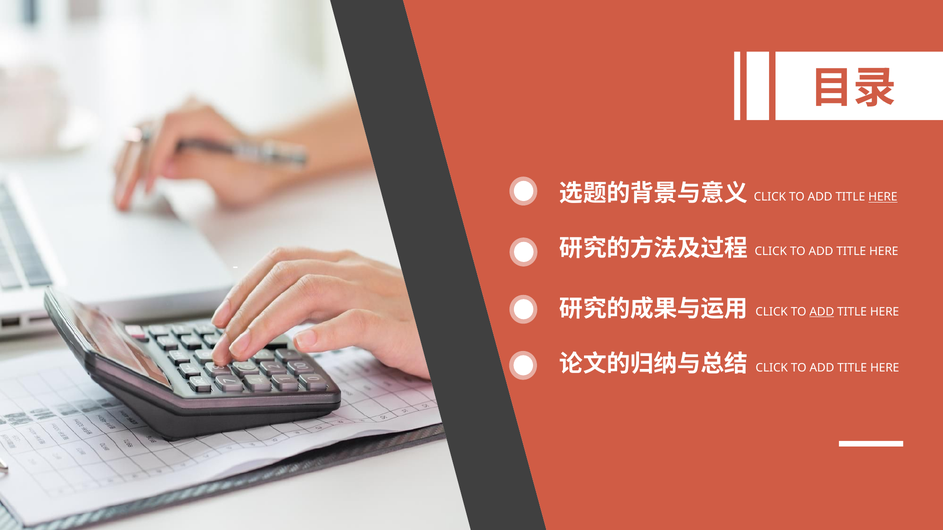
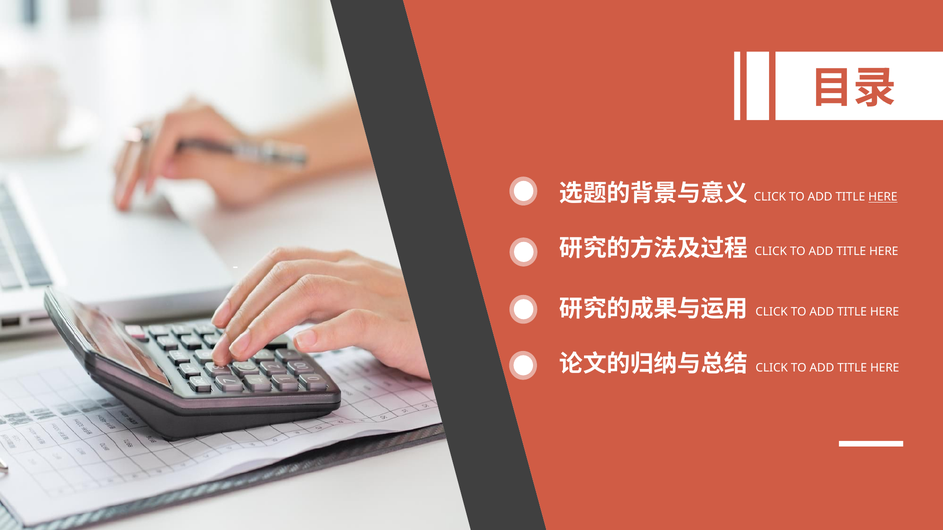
ADD at (822, 312) underline: present -> none
